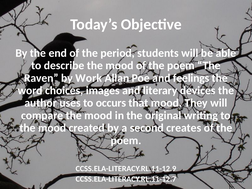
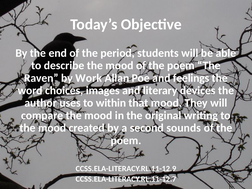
occurs: occurs -> within
creates: creates -> sounds
